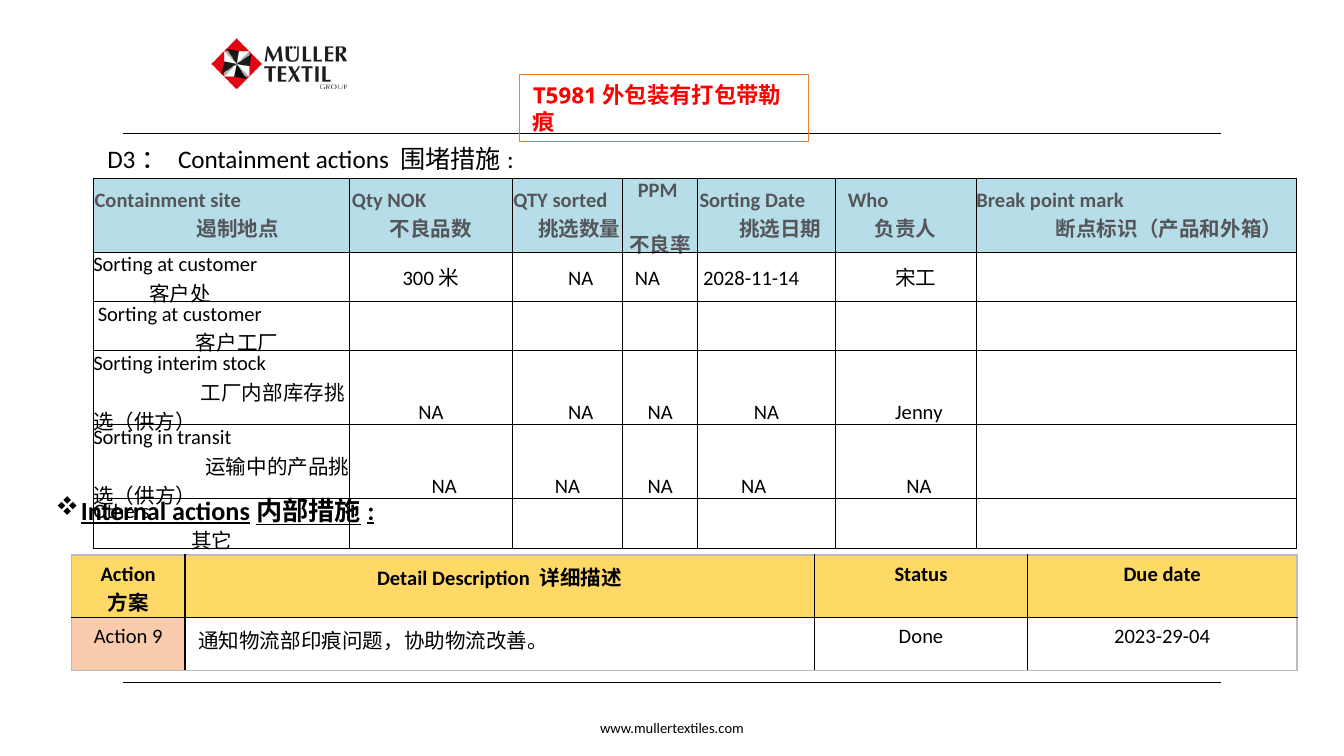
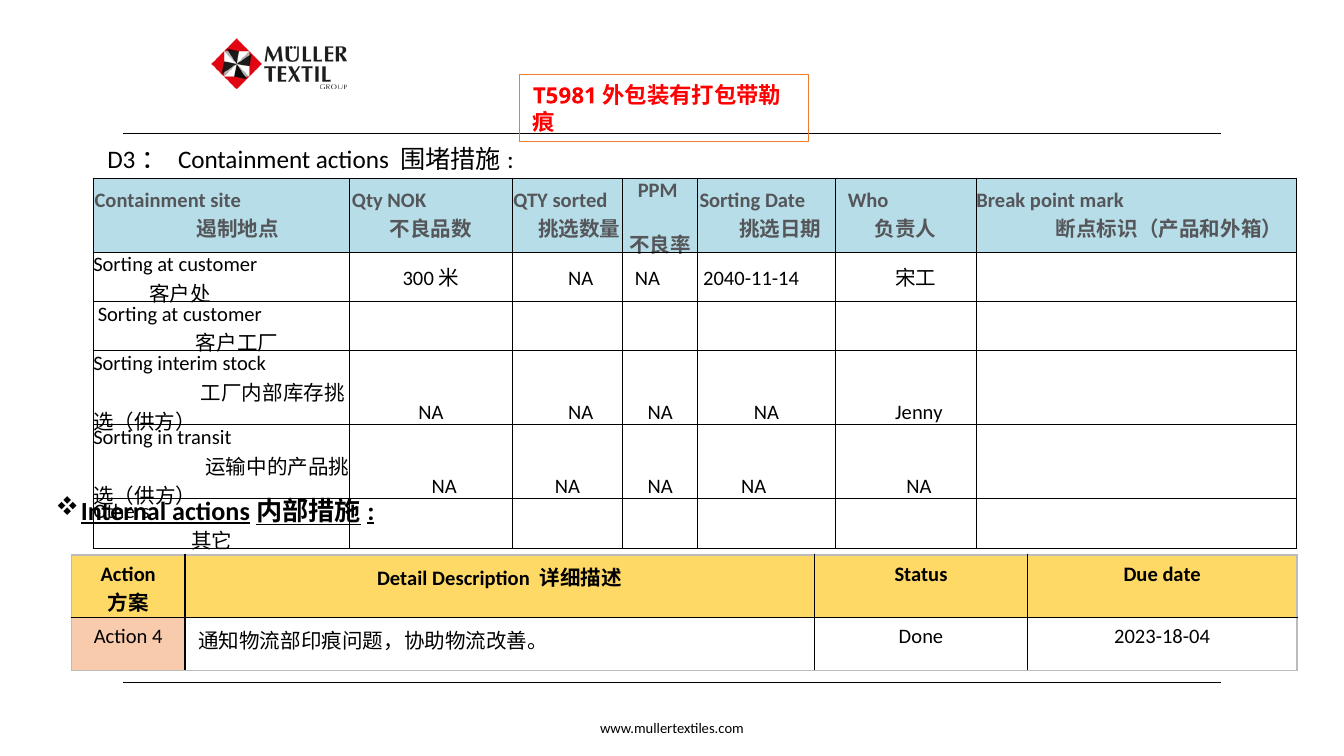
2028-11-14: 2028-11-14 -> 2040-11-14
9: 9 -> 4
2023-29-04: 2023-29-04 -> 2023-18-04
